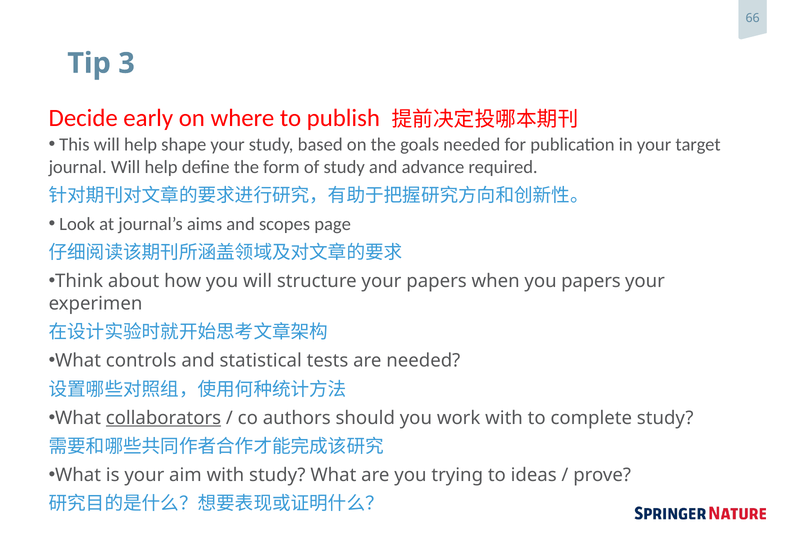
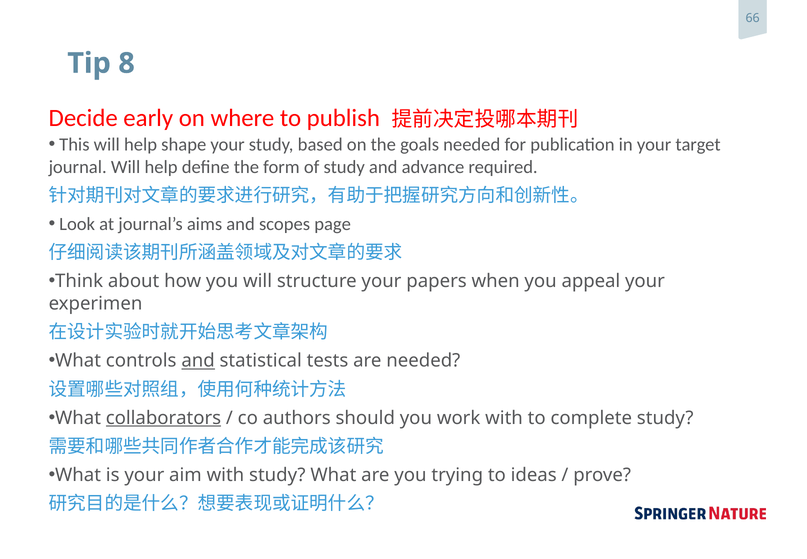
3: 3 -> 8
you papers: papers -> appeal
and at (198, 361) underline: none -> present
